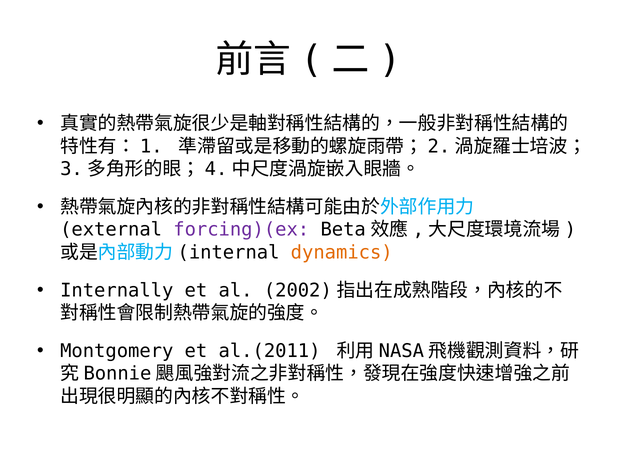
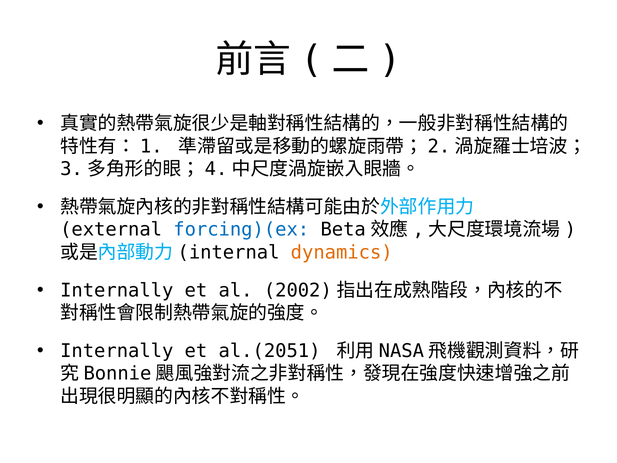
forcing)(ex colour: purple -> blue
Montgomery at (117, 351): Montgomery -> Internally
al.(2011: al.(2011 -> al.(2051
